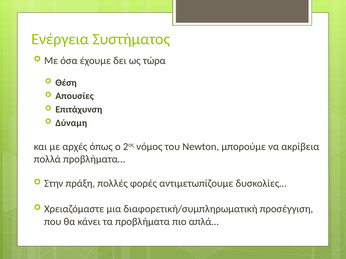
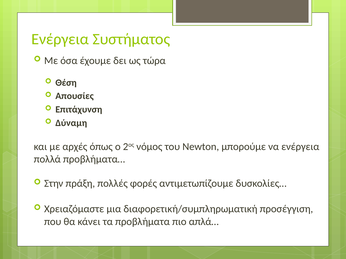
να ακρίβεια: ακρίβεια -> ενέργεια
